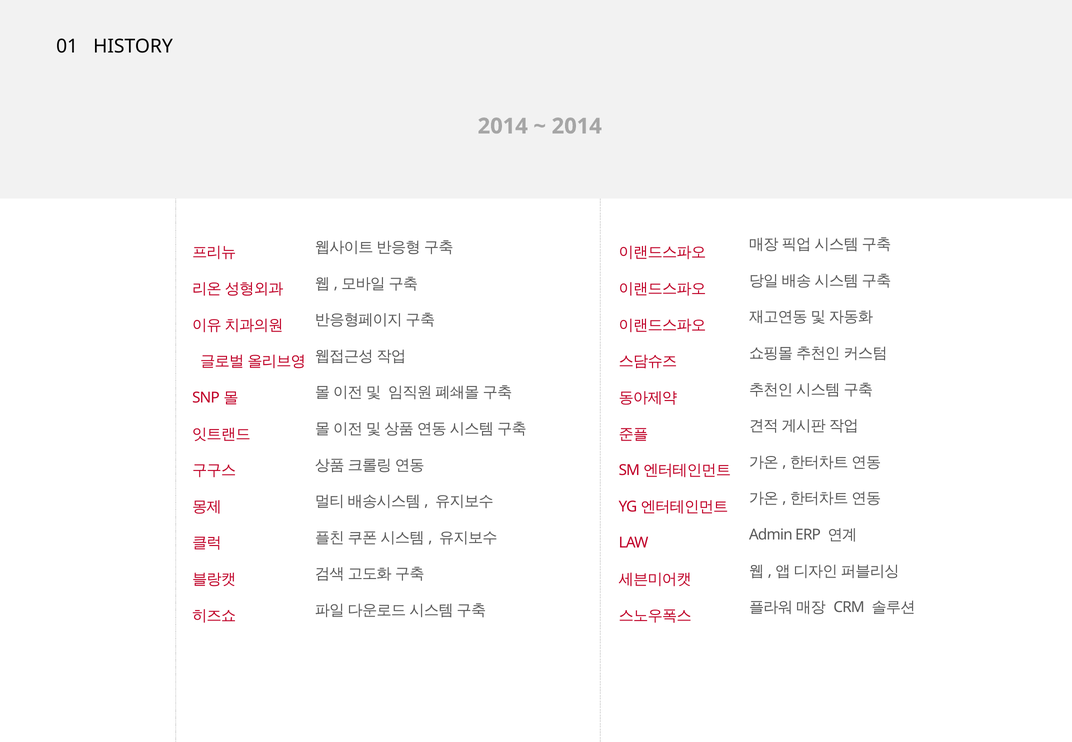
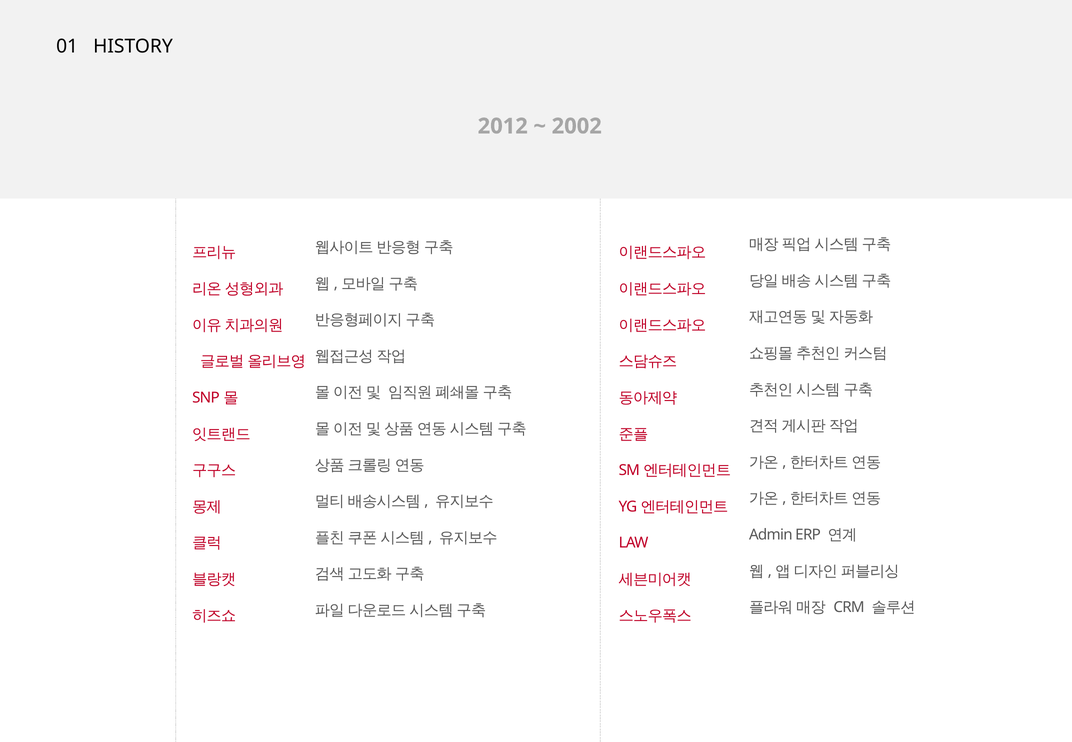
2014 at (503, 126): 2014 -> 2012
2014 at (577, 126): 2014 -> 2002
